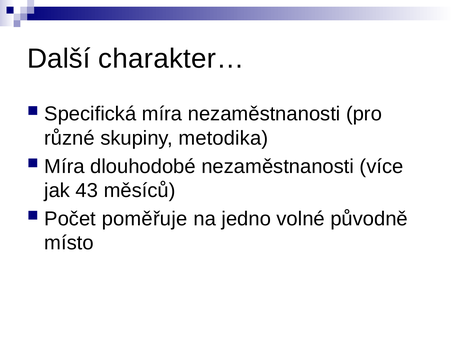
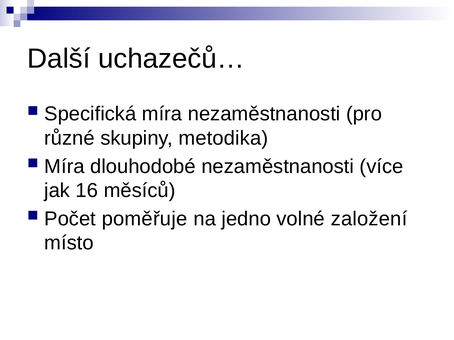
charakter…: charakter… -> uchazečů…
43: 43 -> 16
původně: původně -> založení
